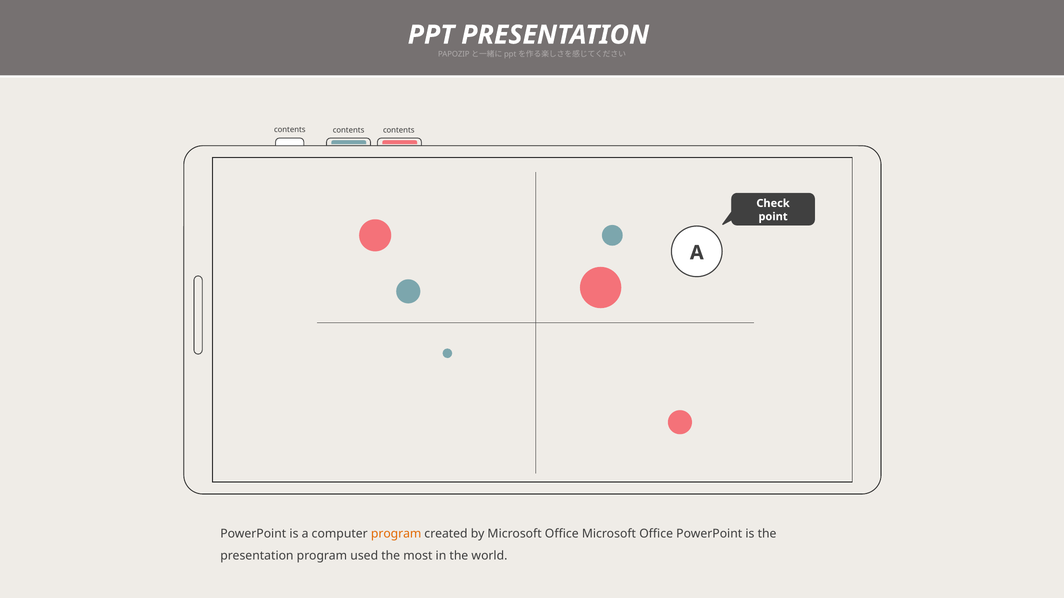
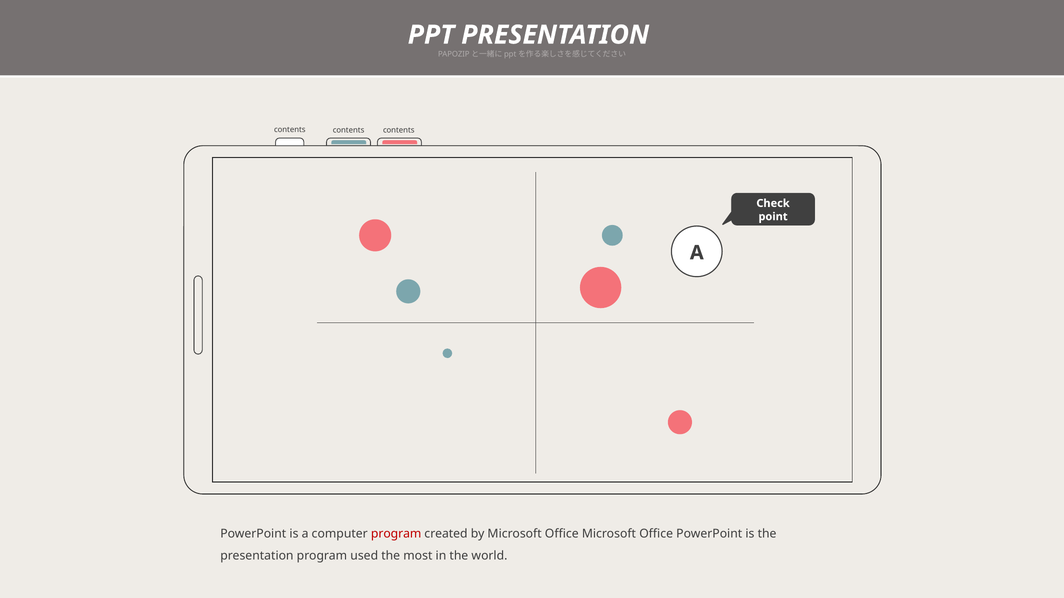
program at (396, 534) colour: orange -> red
